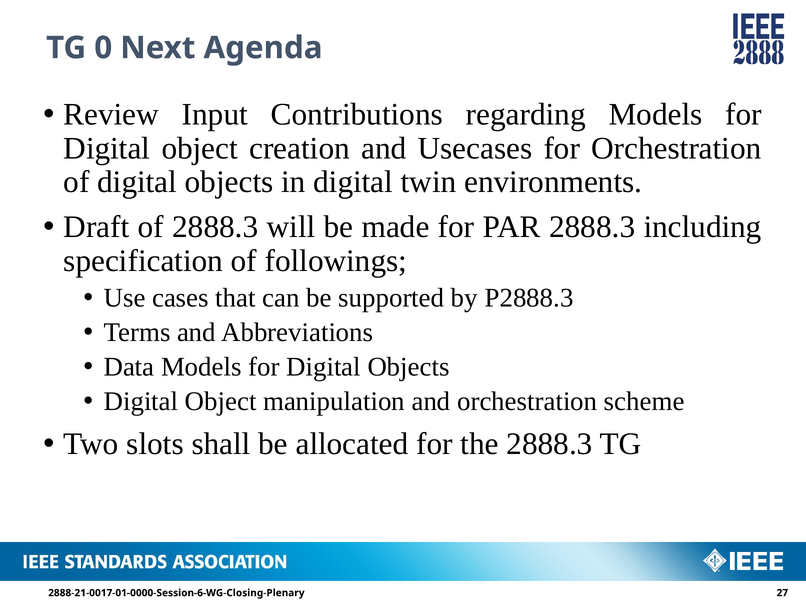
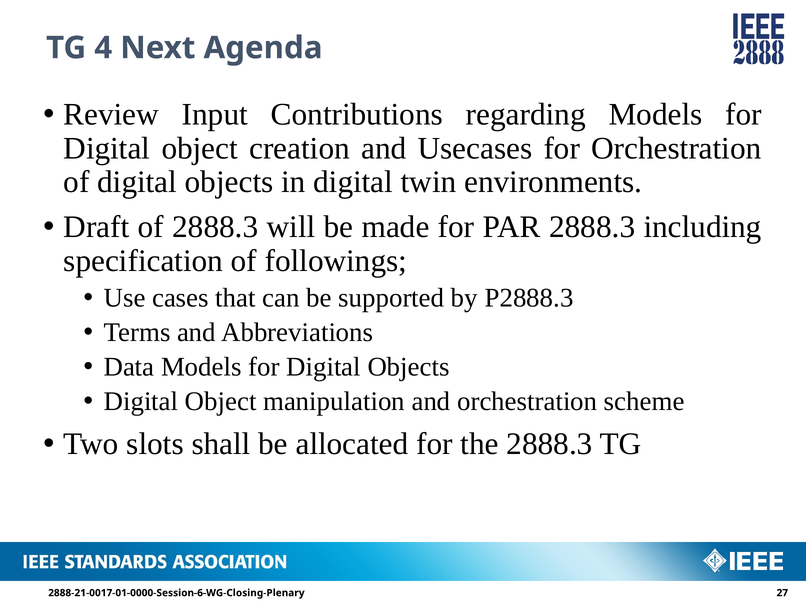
0: 0 -> 4
